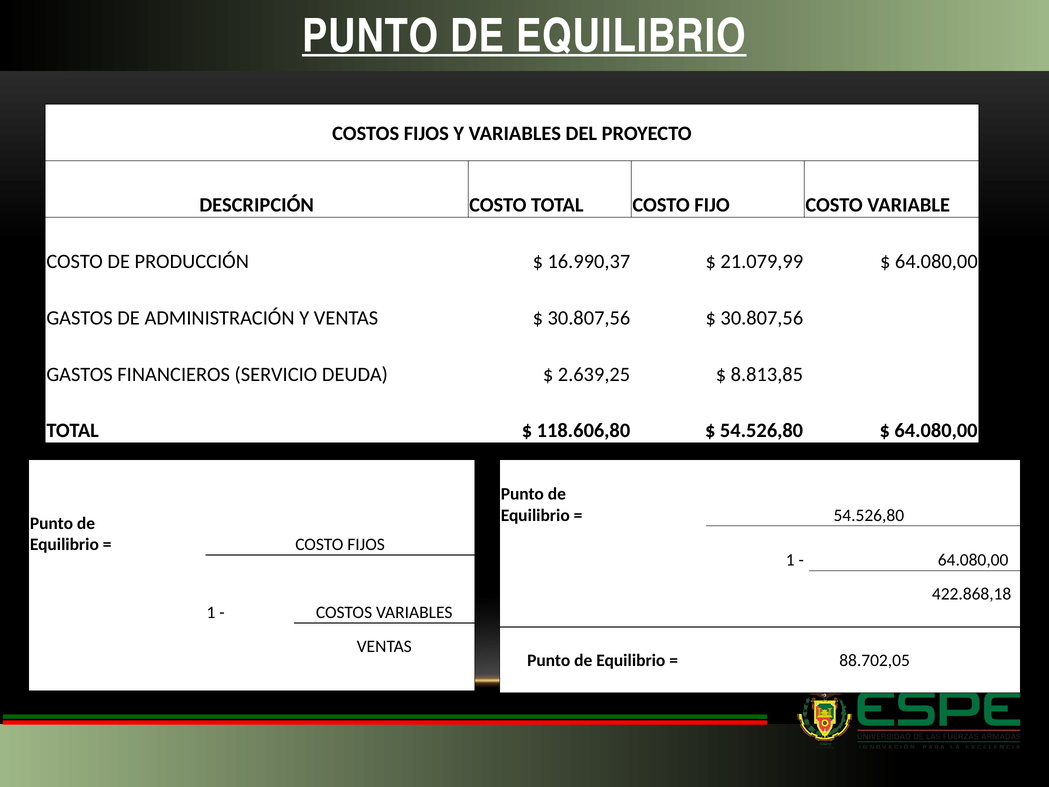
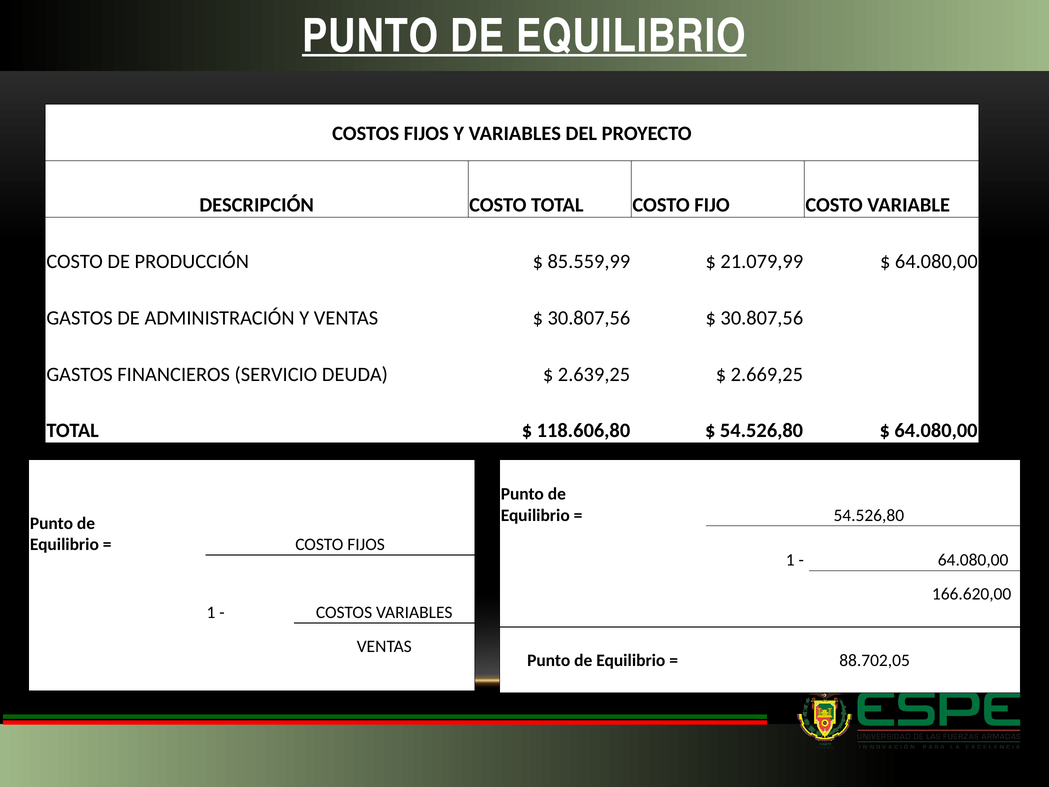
16.990,37: 16.990,37 -> 85.559,99
8.813,85: 8.813,85 -> 2.669,25
422.868,18: 422.868,18 -> 166.620,00
